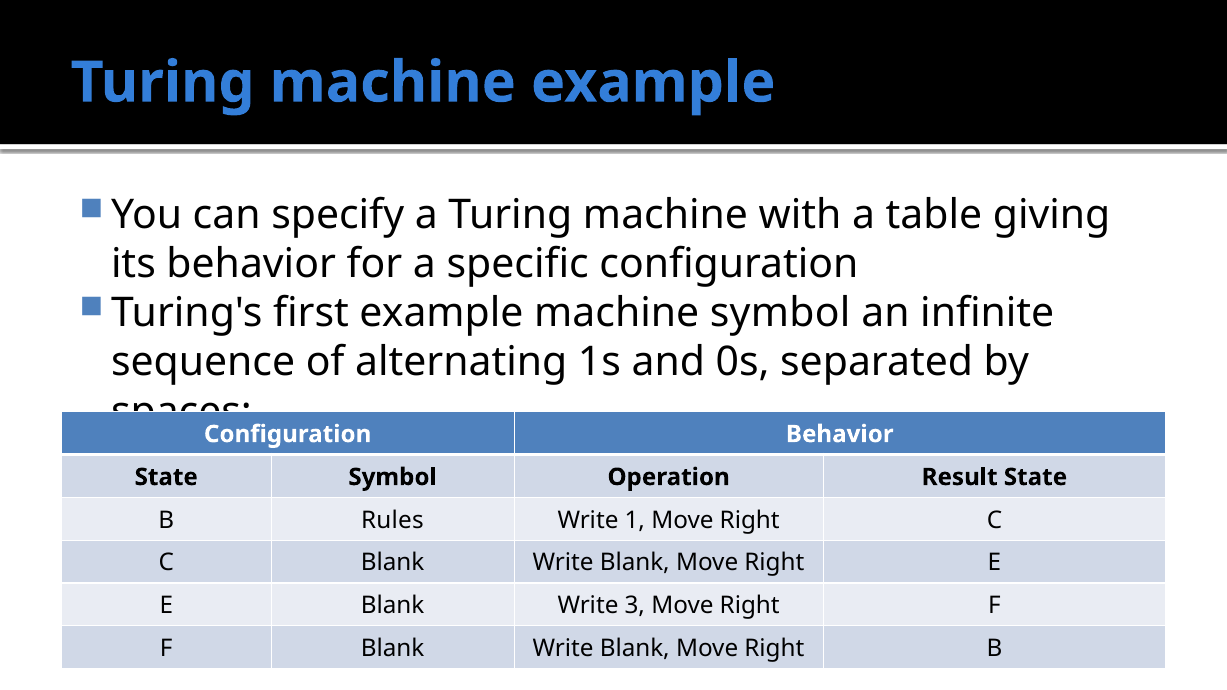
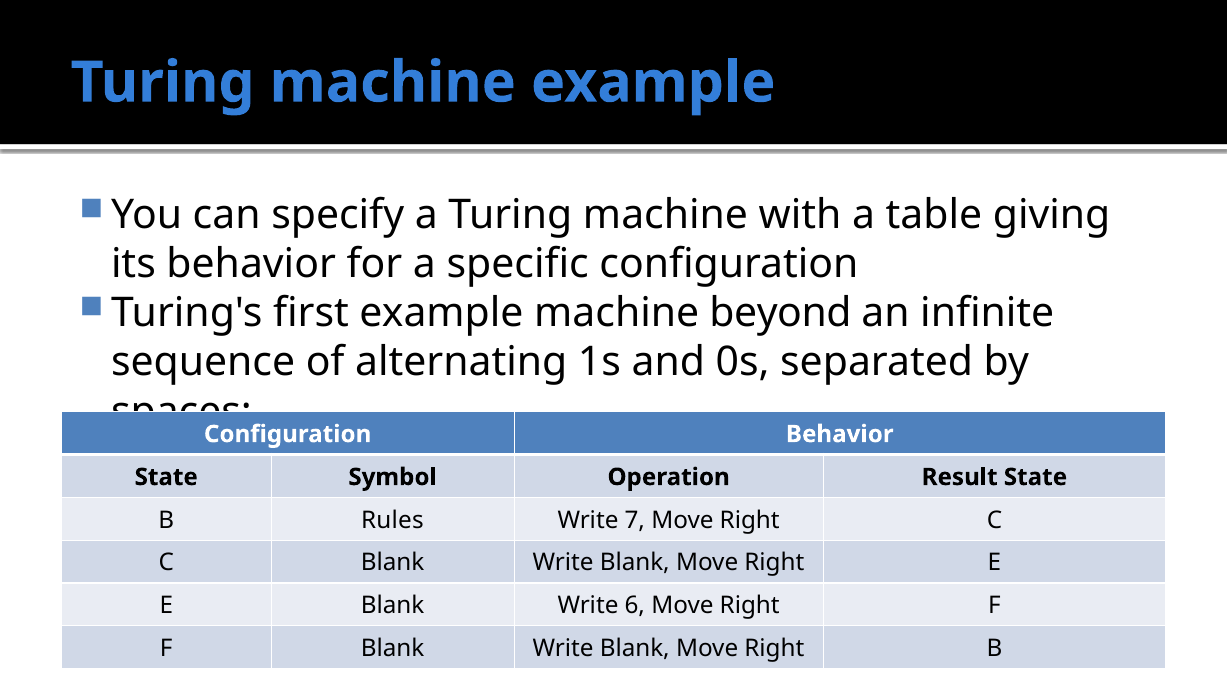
machine symbol: symbol -> beyond
1: 1 -> 7
3: 3 -> 6
